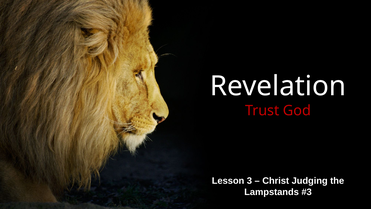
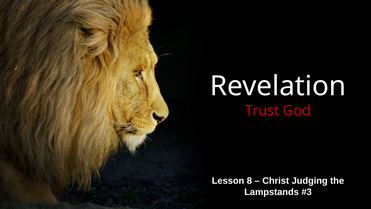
3: 3 -> 8
